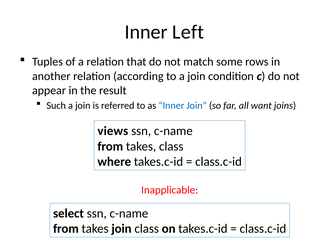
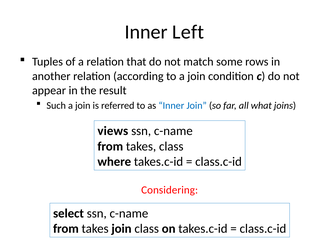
want: want -> what
Inapplicable: Inapplicable -> Considering
